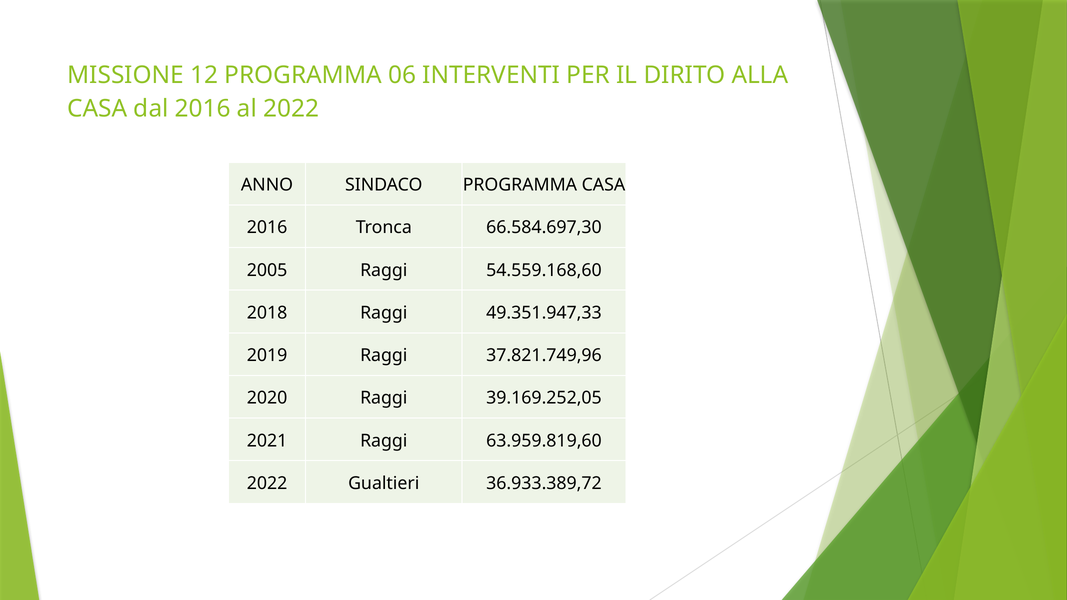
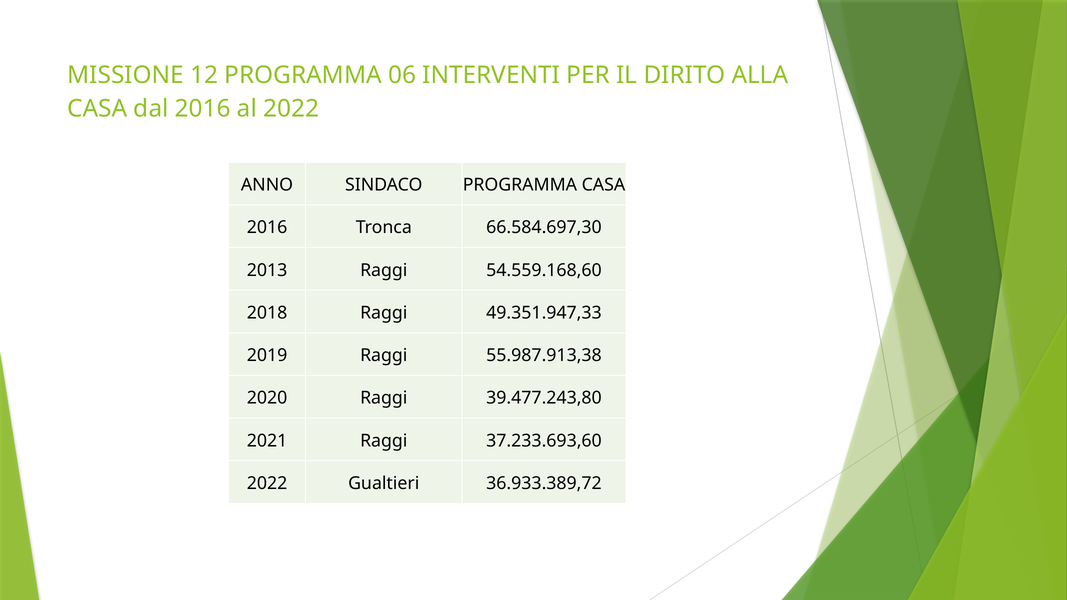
2005: 2005 -> 2013
37.821.749,96: 37.821.749,96 -> 55.987.913,38
39.169.252,05: 39.169.252,05 -> 39.477.243,80
63.959.819,60: 63.959.819,60 -> 37.233.693,60
